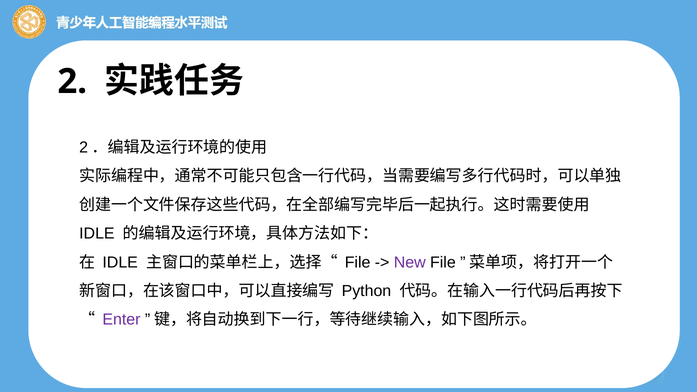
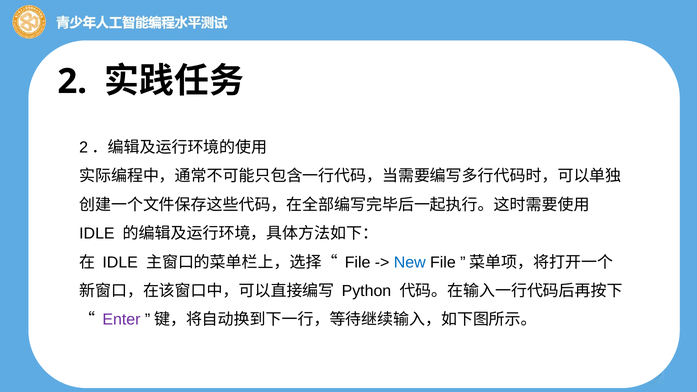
New colour: purple -> blue
